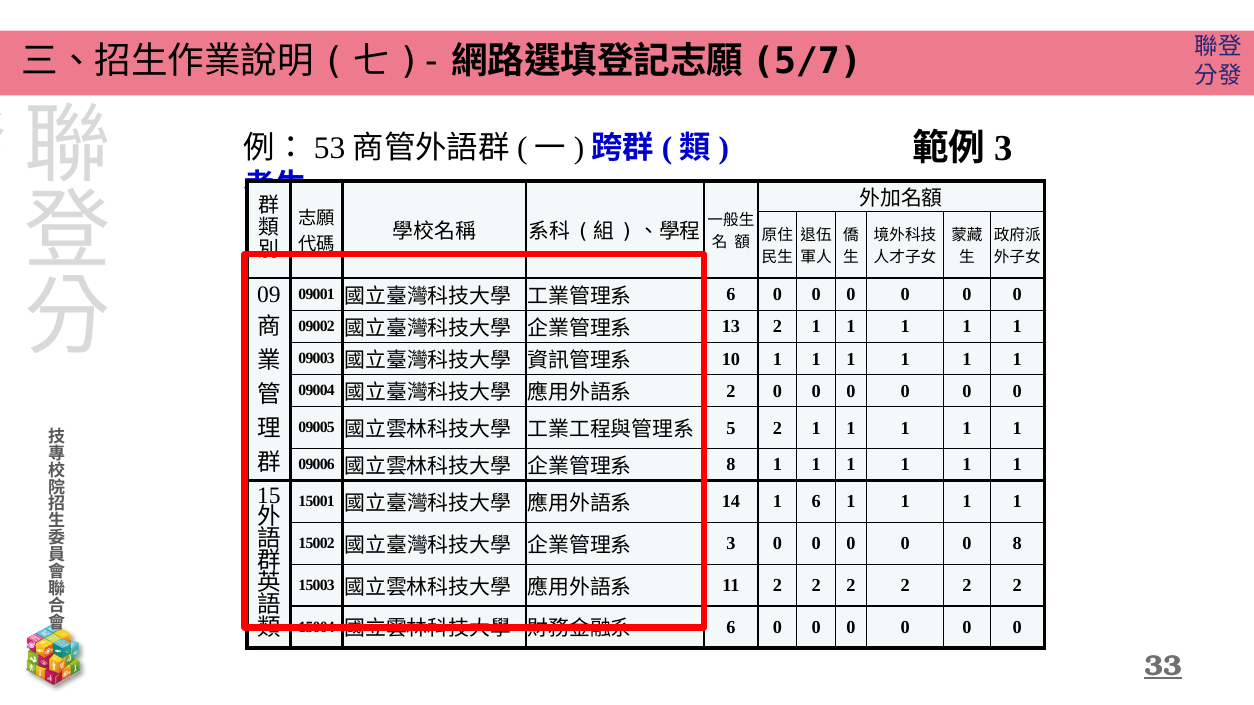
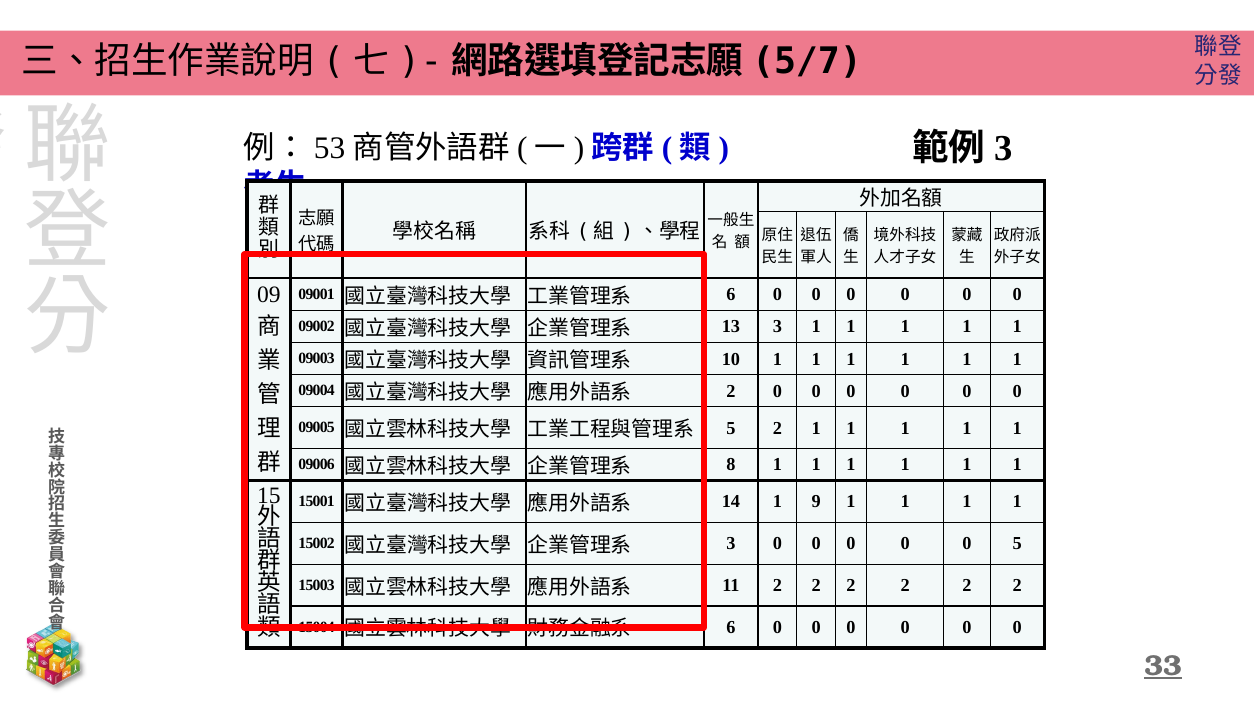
13 2: 2 -> 3
1 6: 6 -> 9
0 8: 8 -> 5
